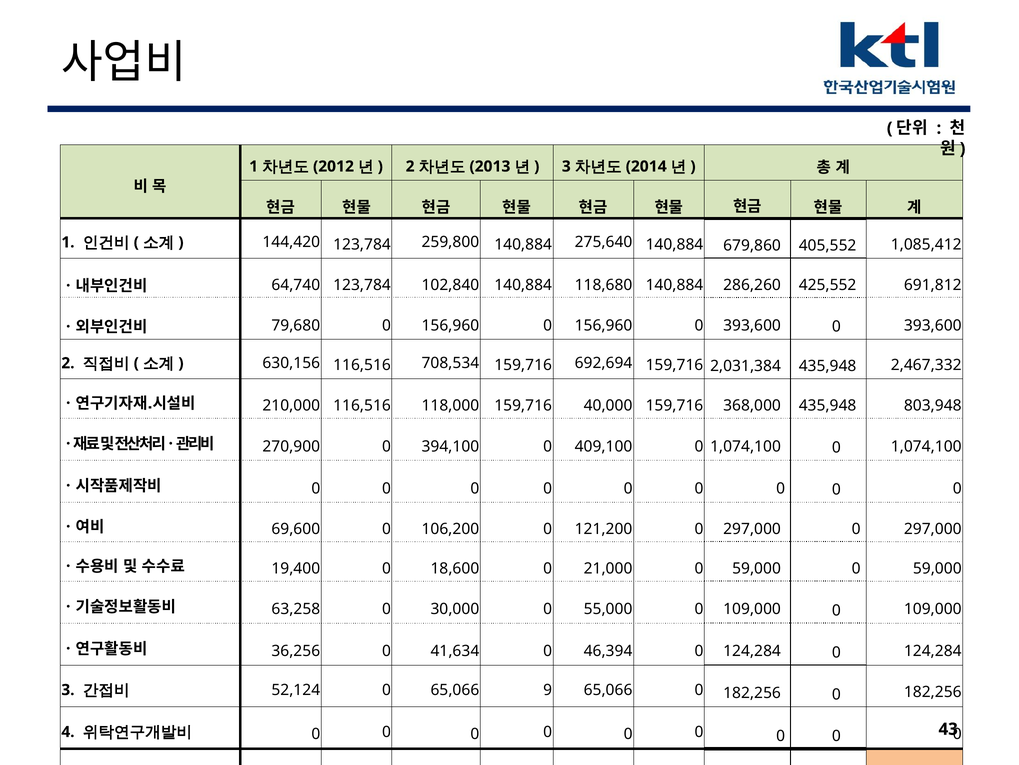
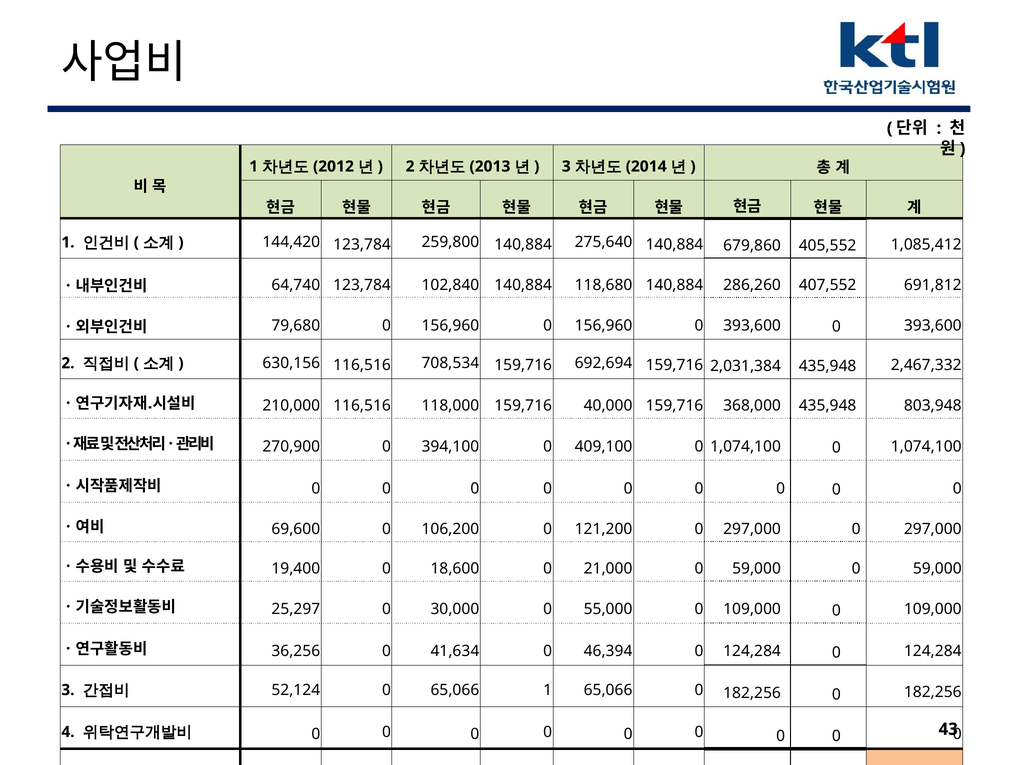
425,552: 425,552 -> 407,552
63,258: 63,258 -> 25,297
65,066 9: 9 -> 1
